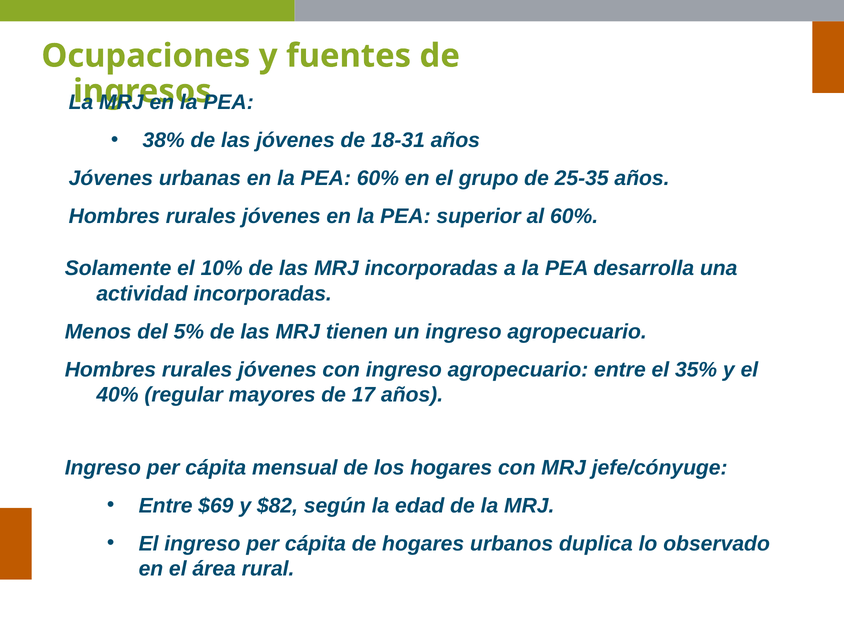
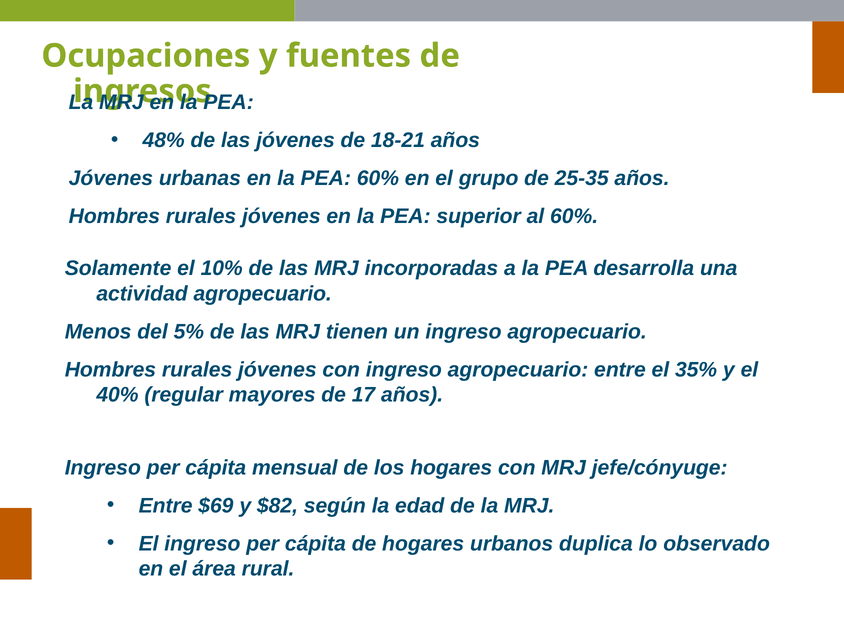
38%: 38% -> 48%
18-31: 18-31 -> 18-21
actividad incorporadas: incorporadas -> agropecuario
